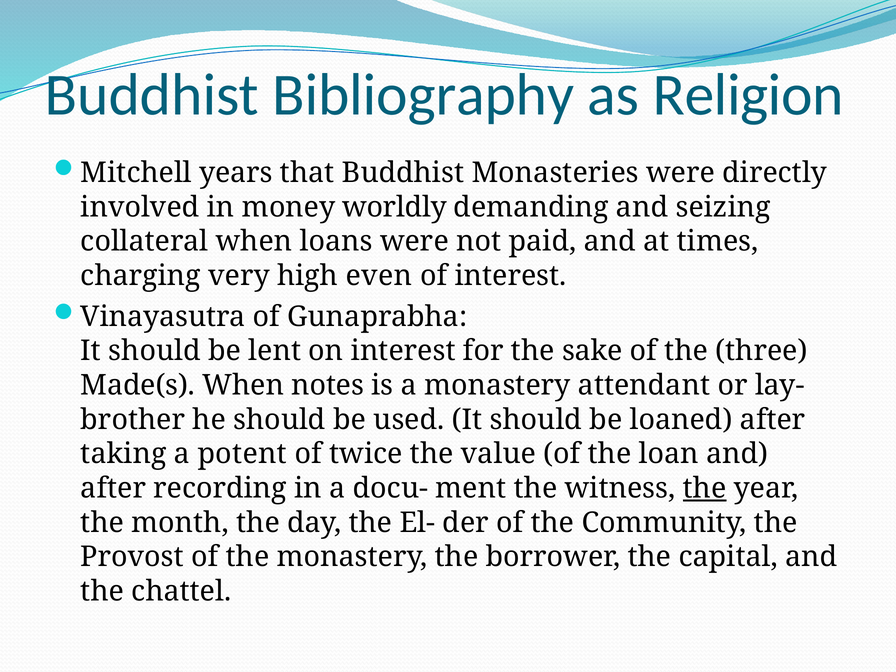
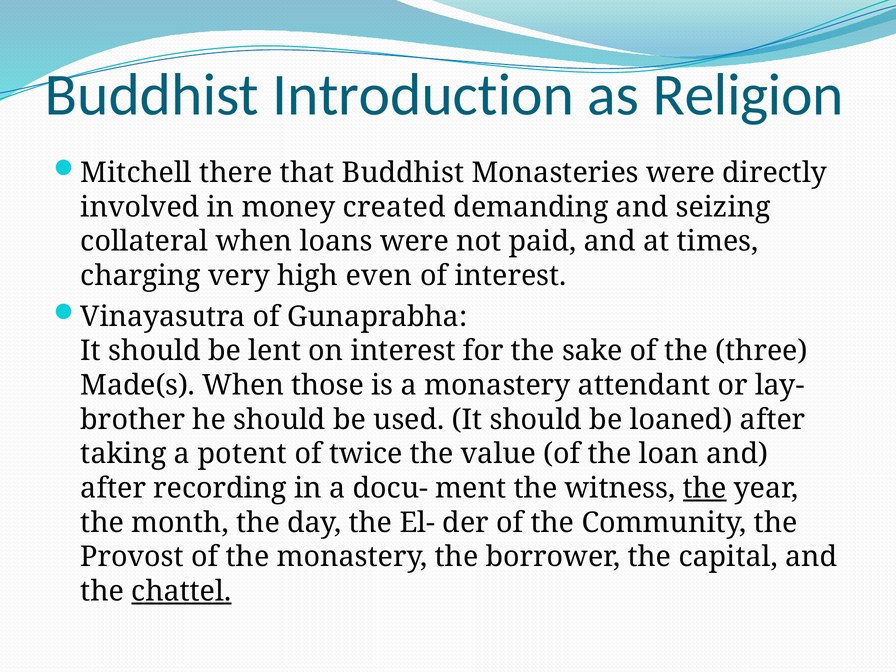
Bibliography: Bibliography -> Introduction
years: years -> there
worldly: worldly -> created
notes: notes -> those
chattel underline: none -> present
